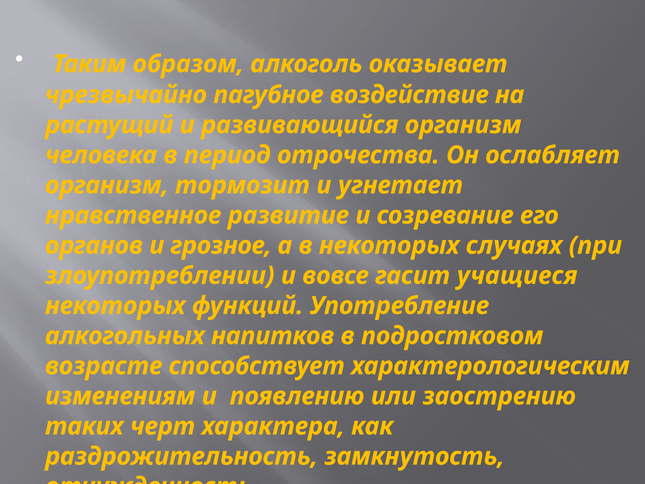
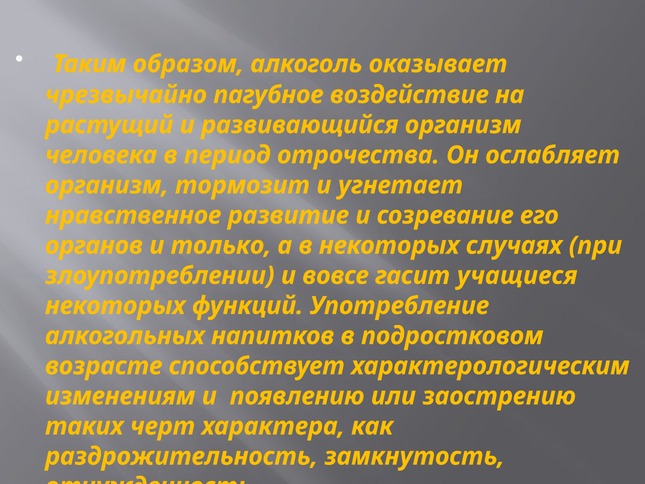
грозное: грозное -> только
